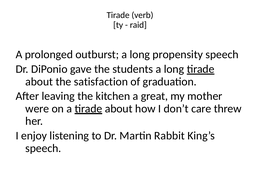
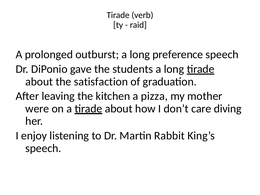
propensity: propensity -> preference
great: great -> pizza
threw: threw -> diving
